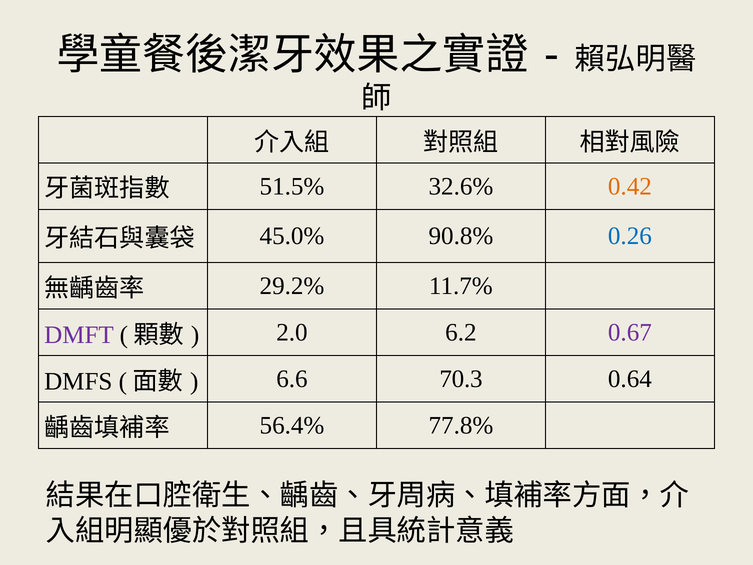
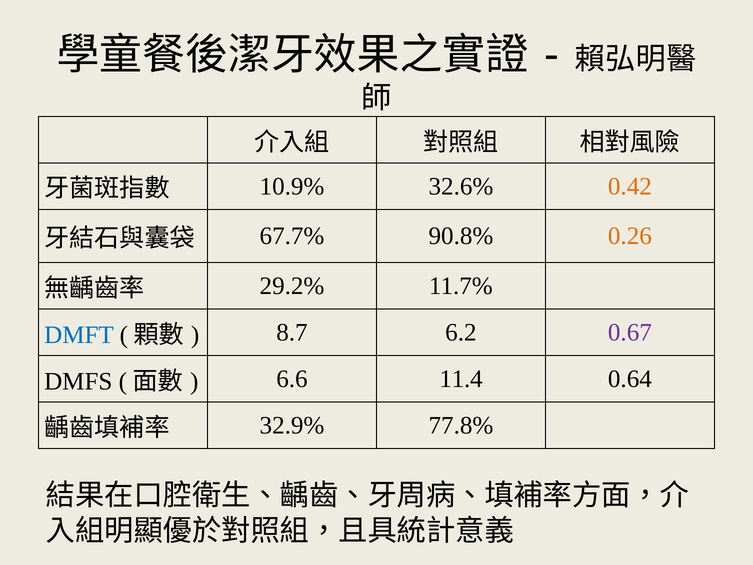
51.5%: 51.5% -> 10.9%
45.0%: 45.0% -> 67.7%
0.26 colour: blue -> orange
DMFT colour: purple -> blue
2.0: 2.0 -> 8.7
70.3: 70.3 -> 11.4
56.4%: 56.4% -> 32.9%
